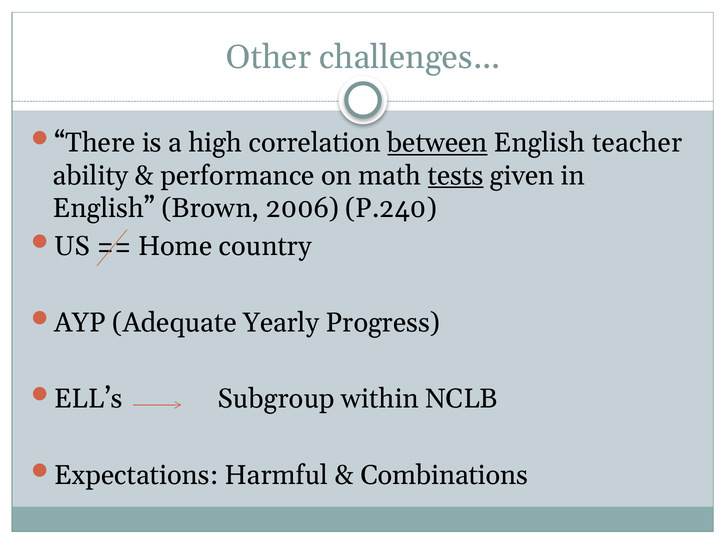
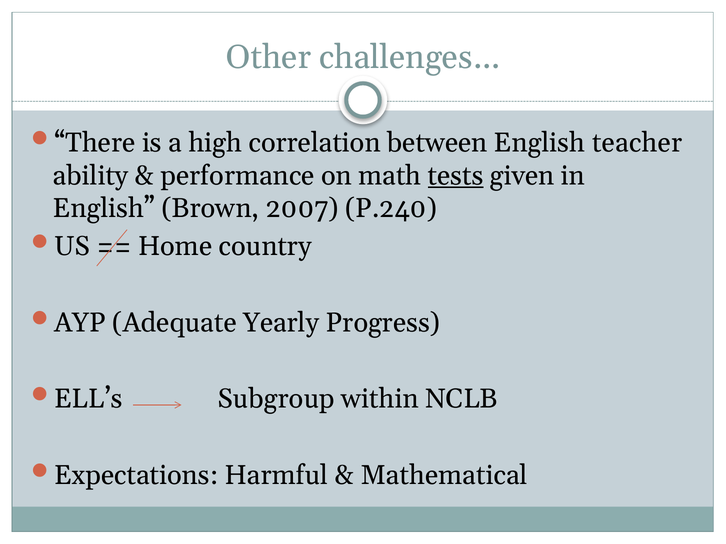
between underline: present -> none
2006: 2006 -> 2007
Combinations: Combinations -> Mathematical
